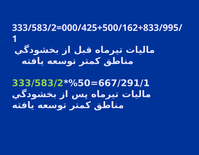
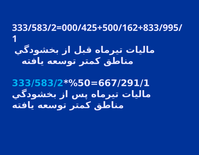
333/583/2 colour: light green -> light blue
